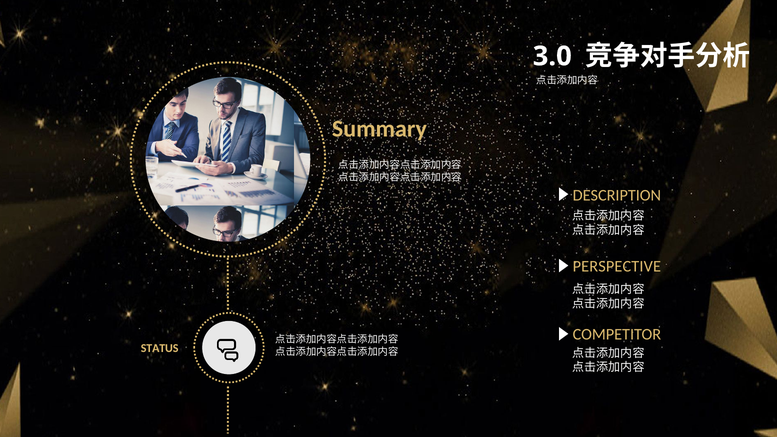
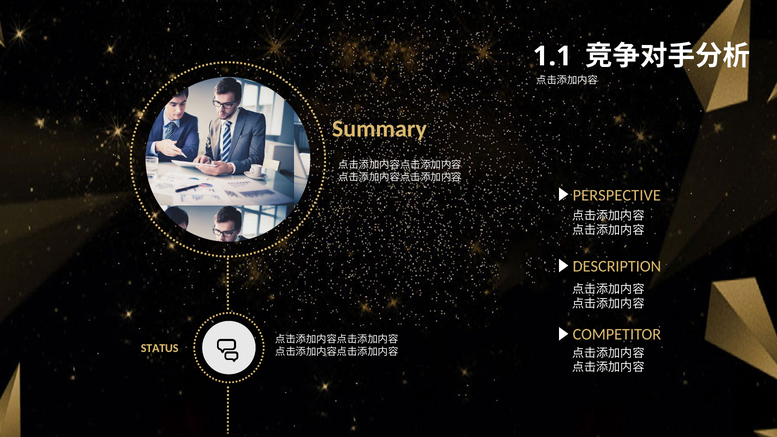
3.0: 3.0 -> 1.1
DESCRIPTION: DESCRIPTION -> PERSPECTIVE
PERSPECTIVE: PERSPECTIVE -> DESCRIPTION
